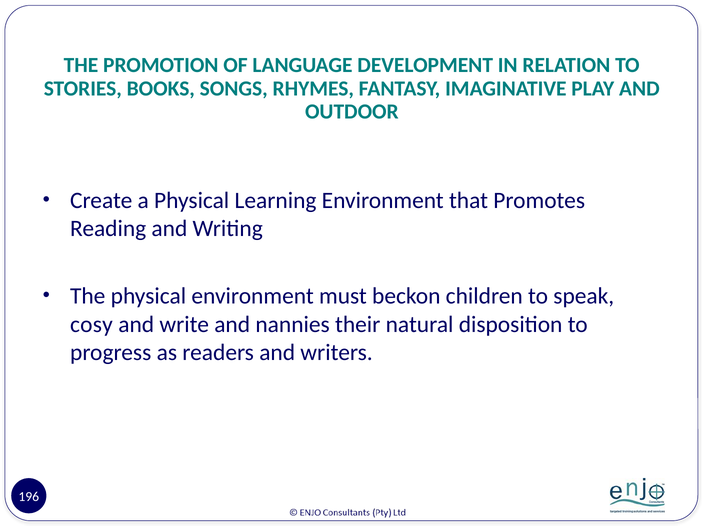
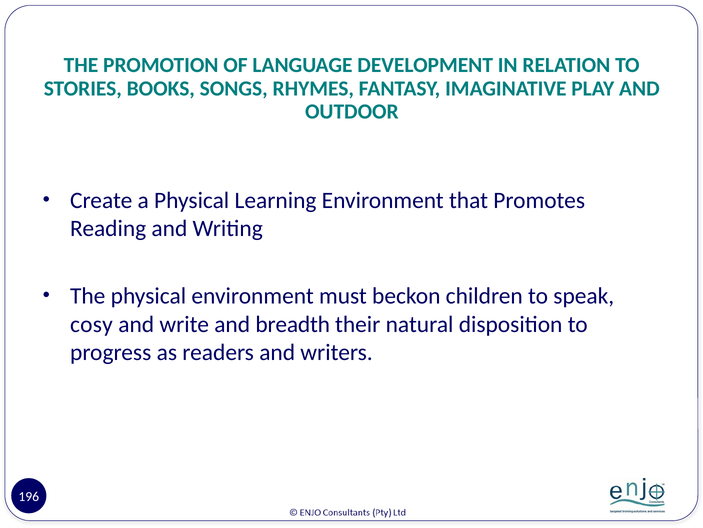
nannies: nannies -> breadth
